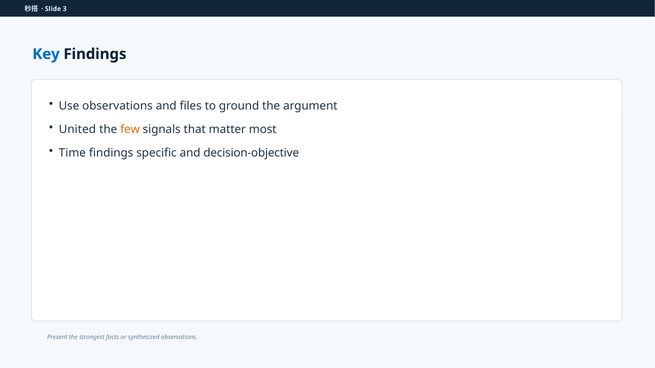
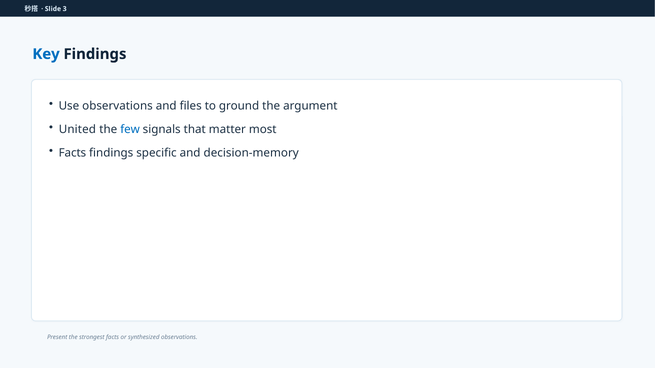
few colour: orange -> blue
Time at (72, 153): Time -> Facts
decision-objective: decision-objective -> decision-memory
